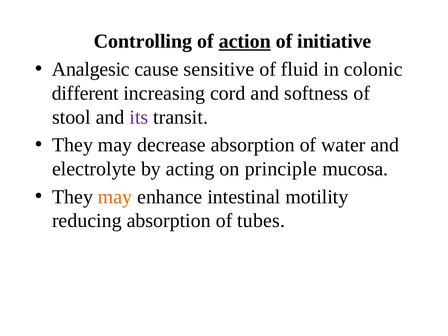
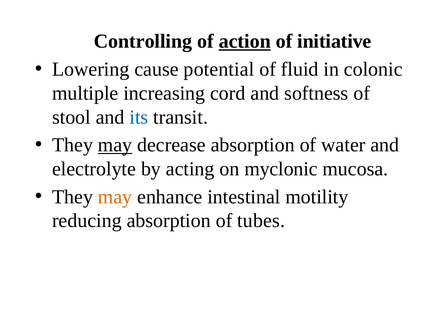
Analgesic: Analgesic -> Lowering
sensitive: sensitive -> potential
different: different -> multiple
its colour: purple -> blue
may at (115, 145) underline: none -> present
principle: principle -> myclonic
